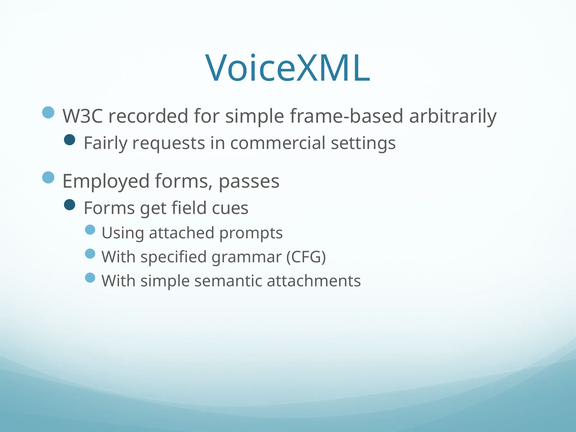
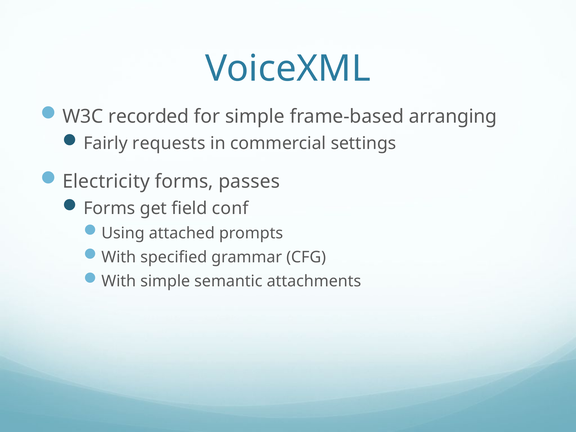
arbitrarily: arbitrarily -> arranging
Employed: Employed -> Electricity
cues: cues -> conf
